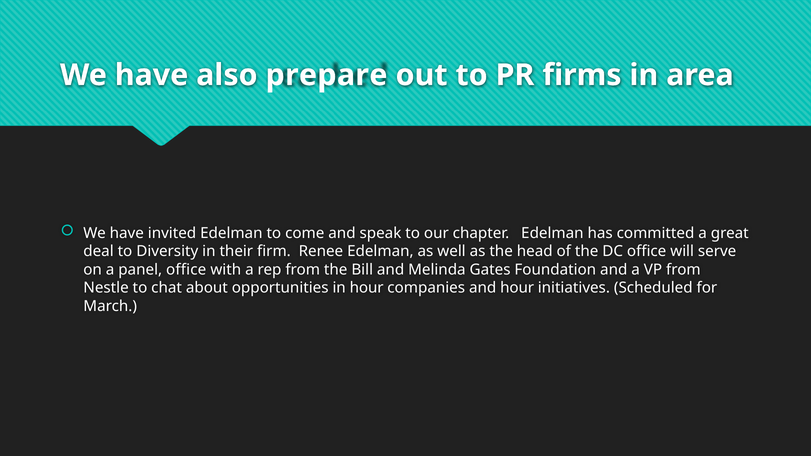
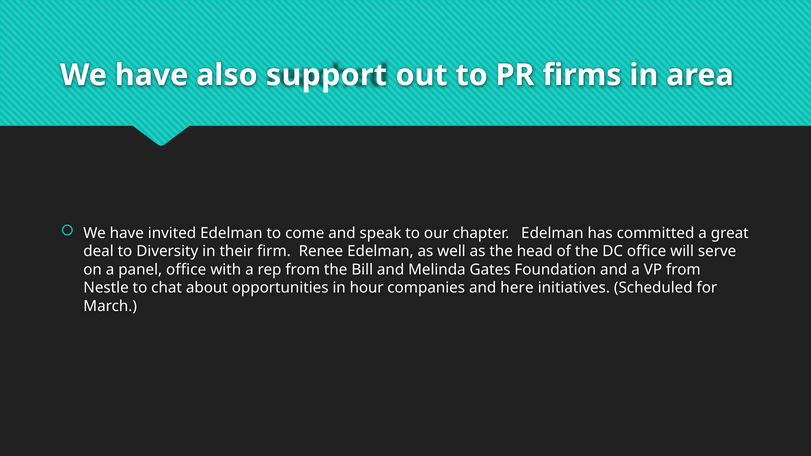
prepare: prepare -> support
and hour: hour -> here
